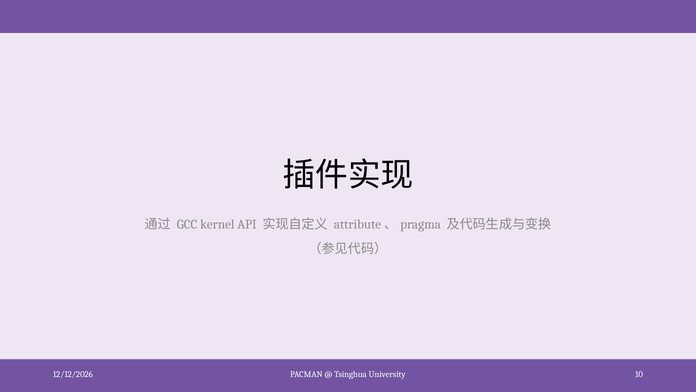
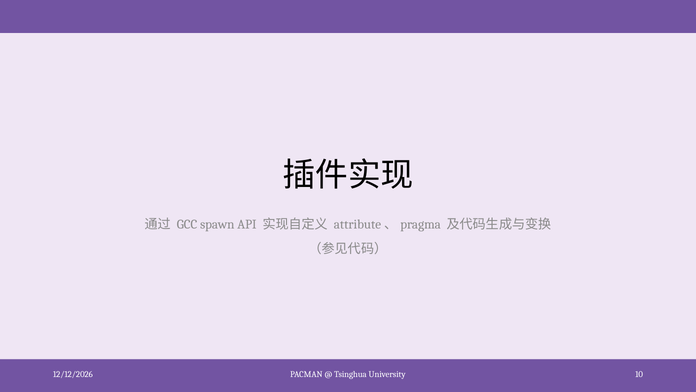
kernel: kernel -> spawn
